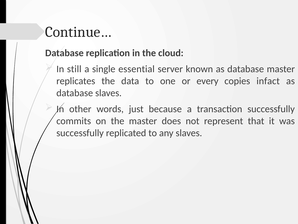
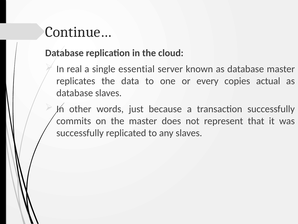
still: still -> real
infact: infact -> actual
